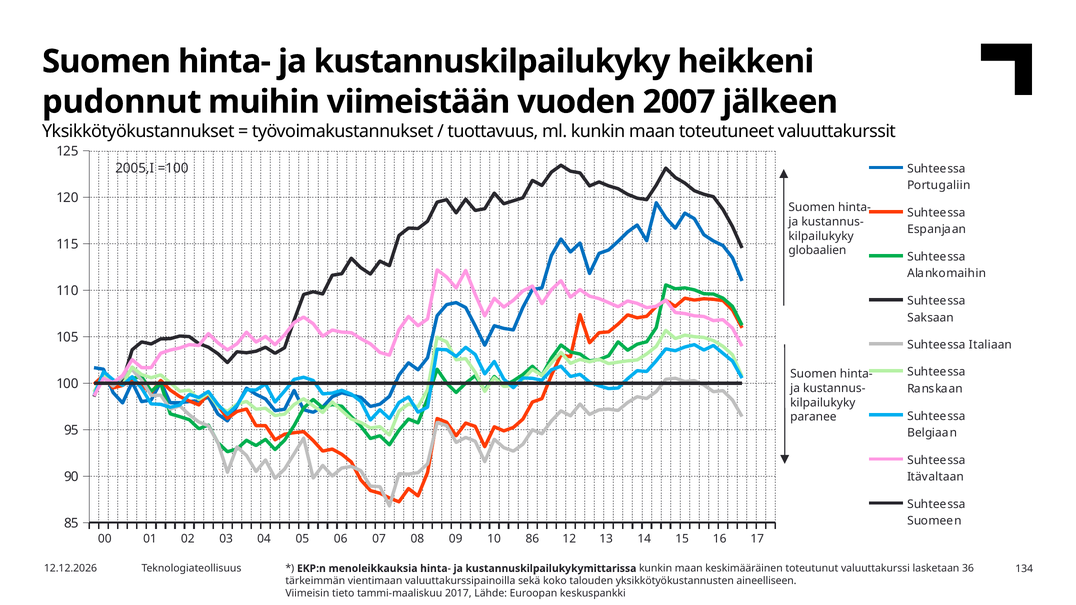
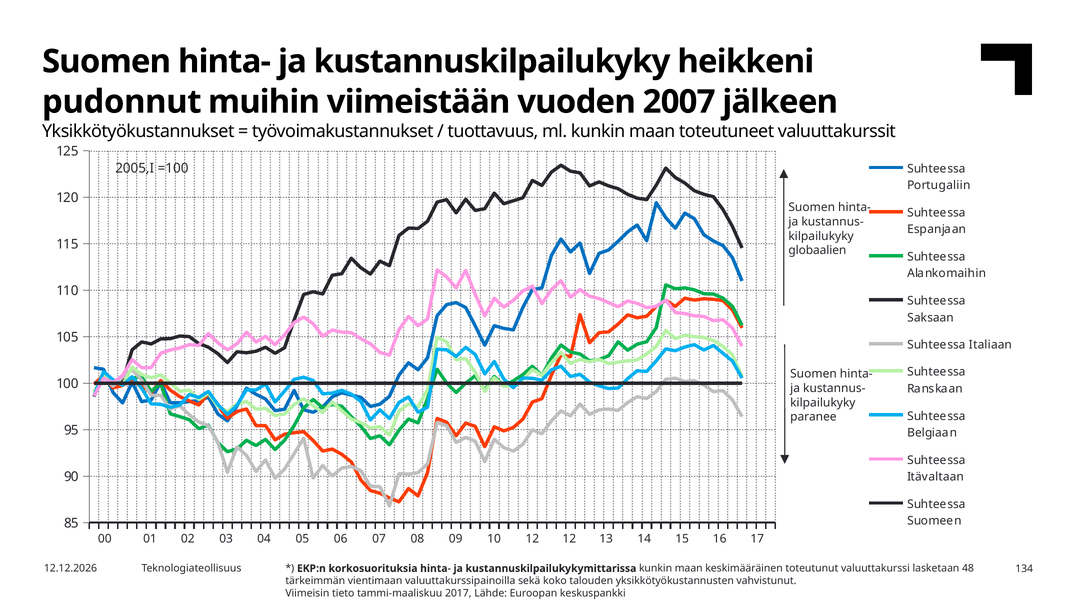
10 86: 86 -> 12
menoleikkauksia: menoleikkauksia -> korkosuorituksia
36: 36 -> 48
aineelliseen: aineelliseen -> vahvistunut
